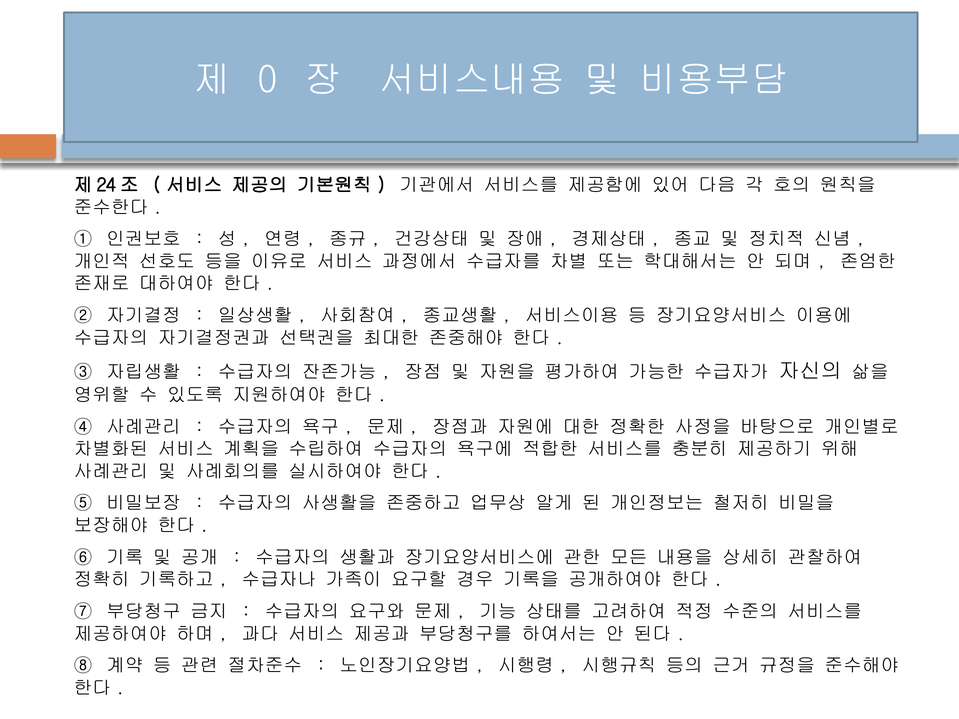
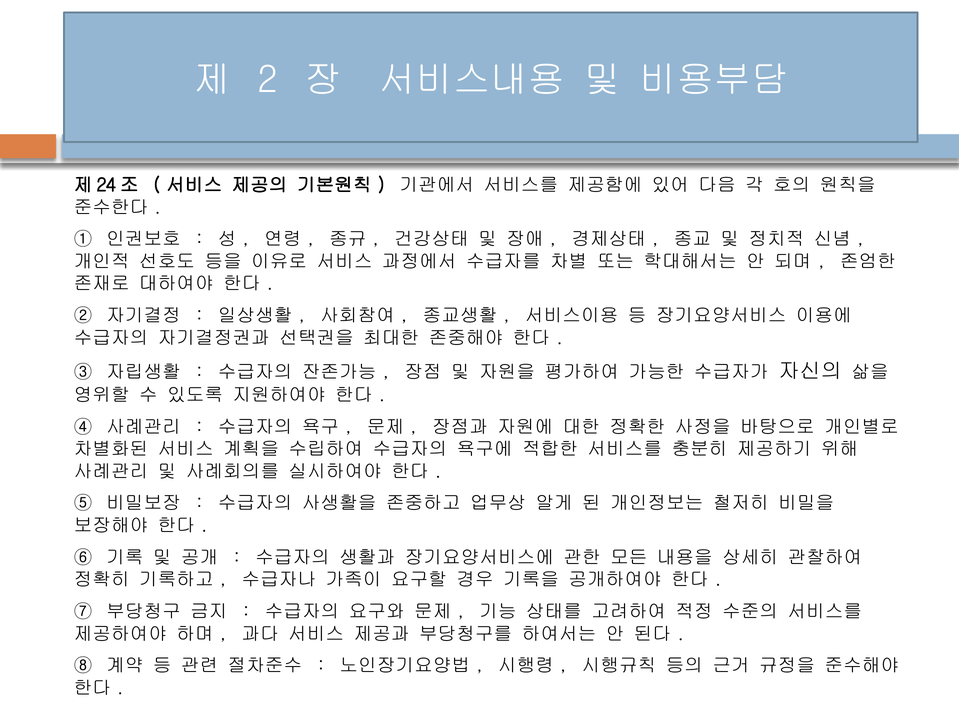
0: 0 -> 2
